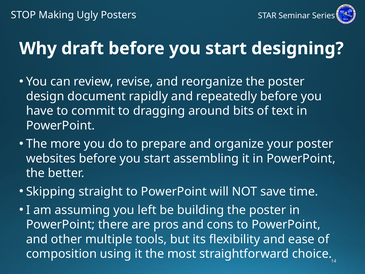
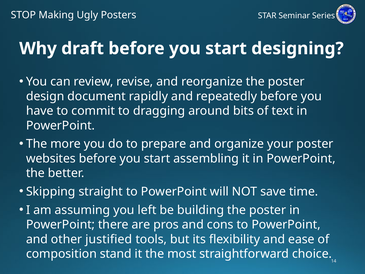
multiple: multiple -> justified
using: using -> stand
